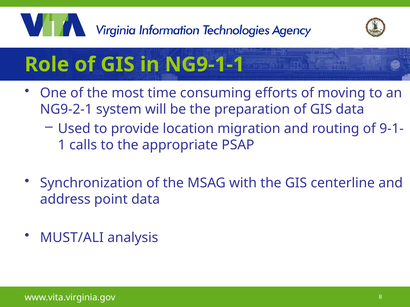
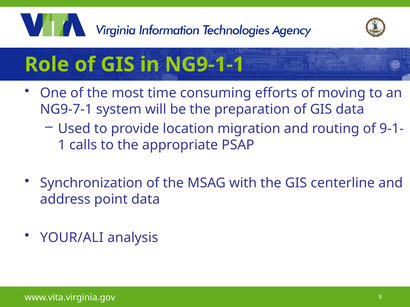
NG9-2-1: NG9-2-1 -> NG9-7-1
MUST/ALI: MUST/ALI -> YOUR/ALI
